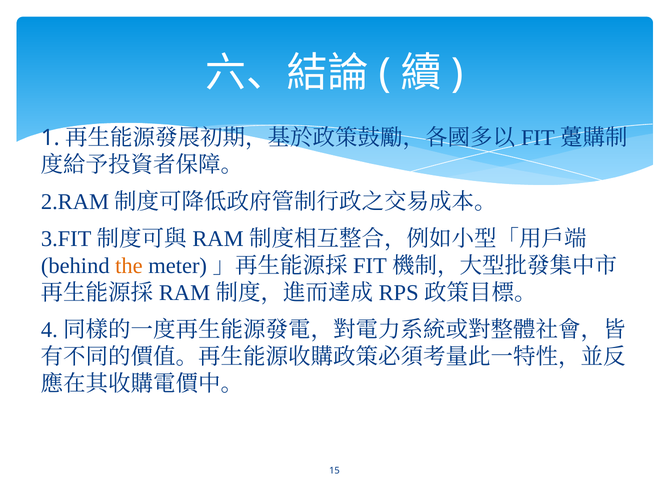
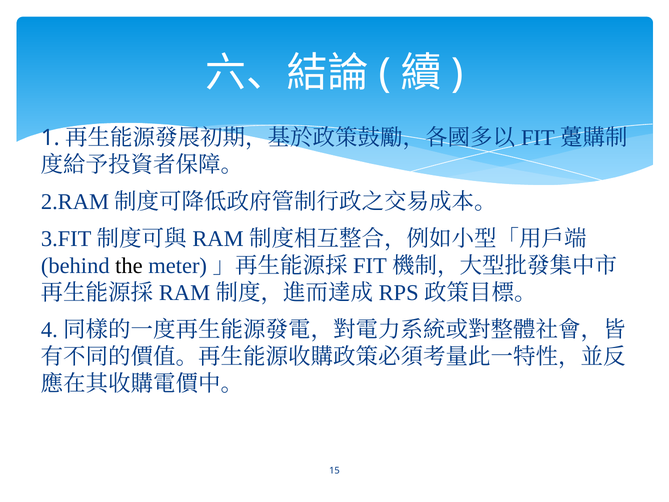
the colour: orange -> black
